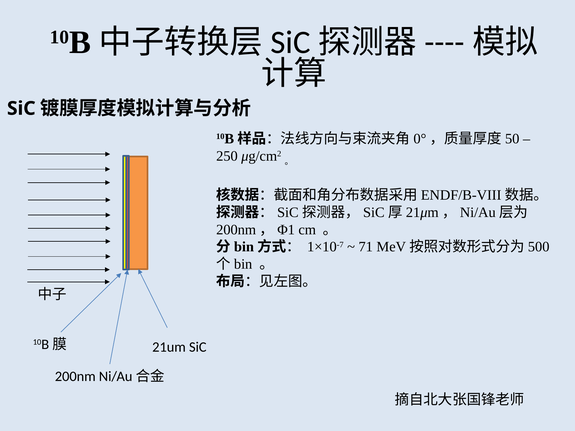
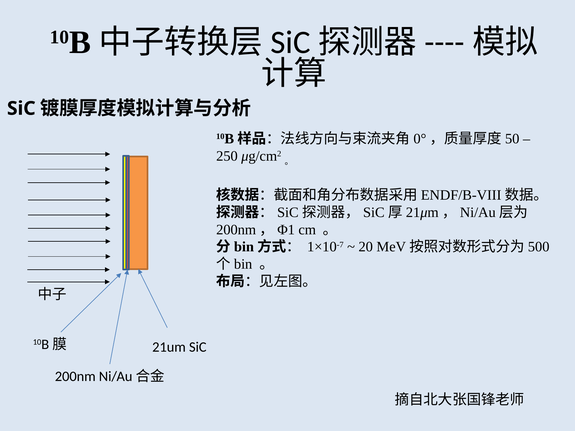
71: 71 -> 20
